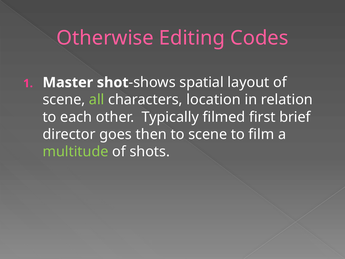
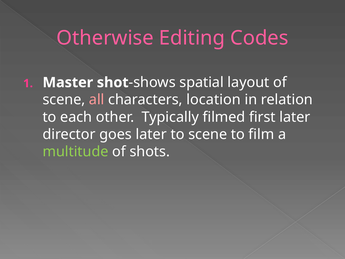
all colour: light green -> pink
first brief: brief -> later
goes then: then -> later
